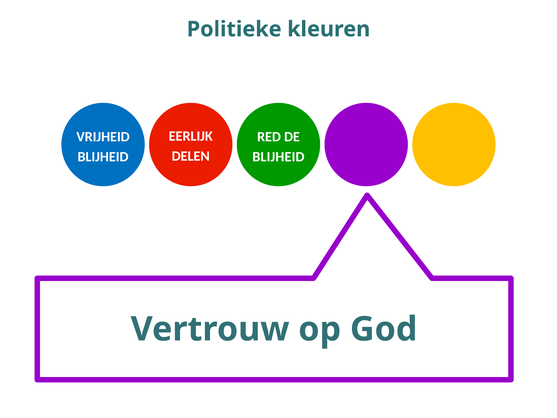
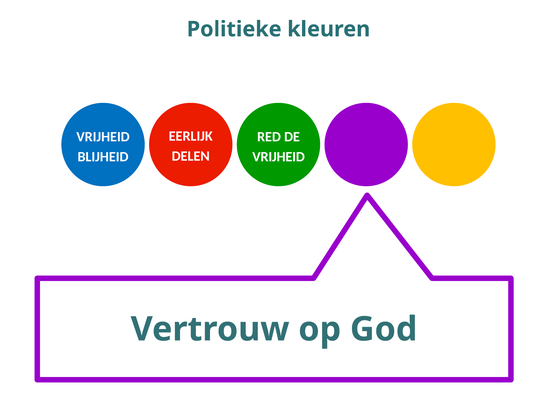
BLIJHEID at (278, 157): BLIJHEID -> VRIJHEID
